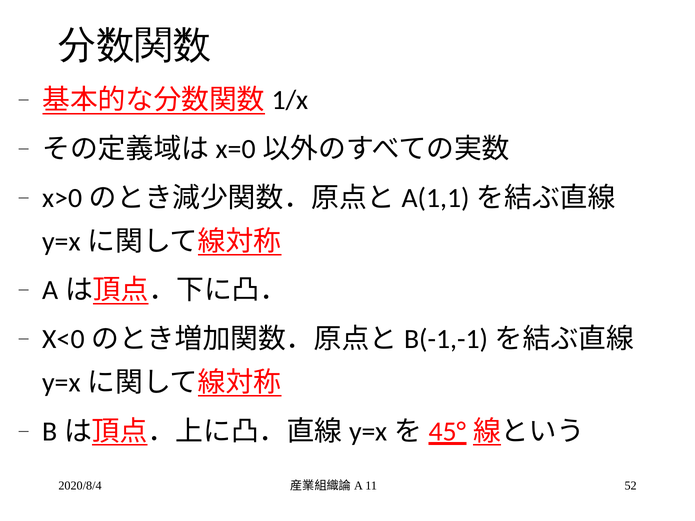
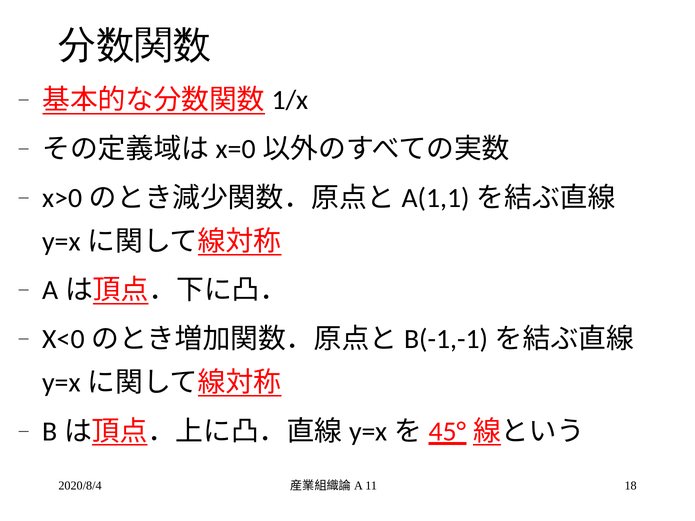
52: 52 -> 18
